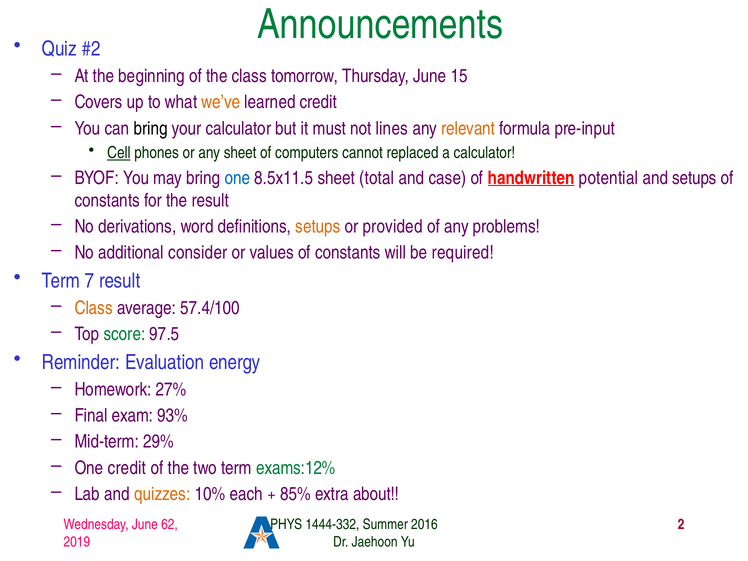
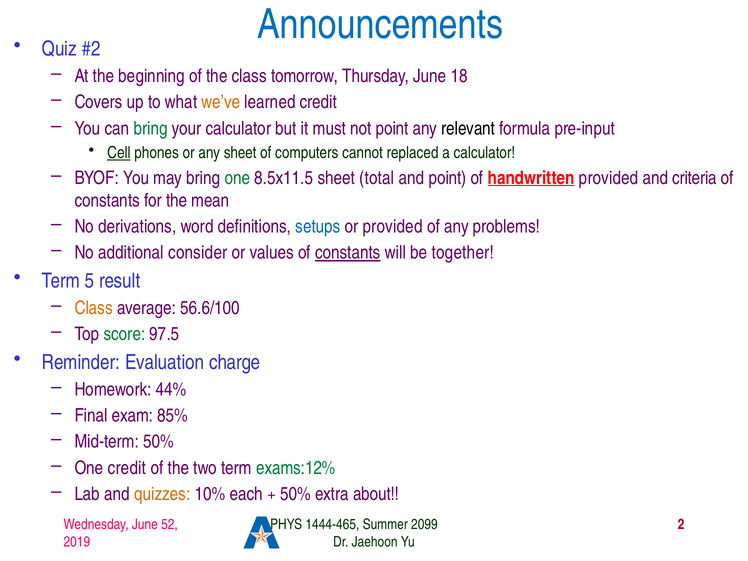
Announcements colour: green -> blue
15: 15 -> 18
bring at (151, 128) colour: black -> green
not lines: lines -> point
relevant colour: orange -> black
one at (237, 178) colour: blue -> green
and case: case -> point
handwritten potential: potential -> provided
and setups: setups -> criteria
the result: result -> mean
setups at (318, 227) colour: orange -> blue
constants at (348, 253) underline: none -> present
required: required -> together
7: 7 -> 5
57.4/100: 57.4/100 -> 56.6/100
energy: energy -> charge
27%: 27% -> 44%
93%: 93% -> 85%
Mid-term 29%: 29% -> 50%
85% at (296, 494): 85% -> 50%
62: 62 -> 52
1444-332: 1444-332 -> 1444-465
2016: 2016 -> 2099
